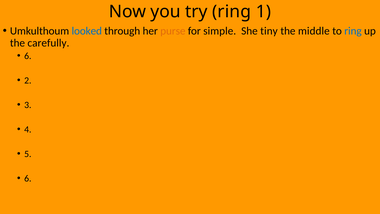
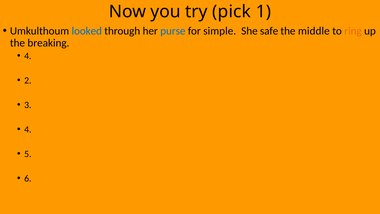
try ring: ring -> pick
purse colour: orange -> blue
tiny: tiny -> safe
ring at (353, 31) colour: blue -> orange
carefully: carefully -> breaking
6 at (28, 56): 6 -> 4
